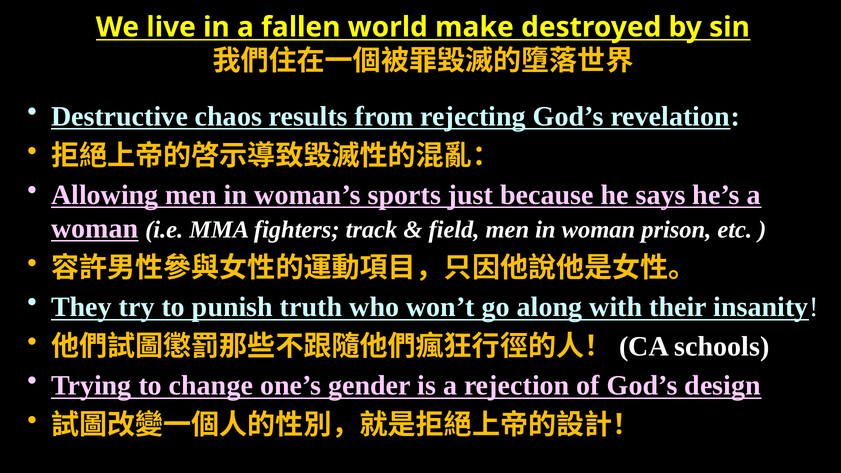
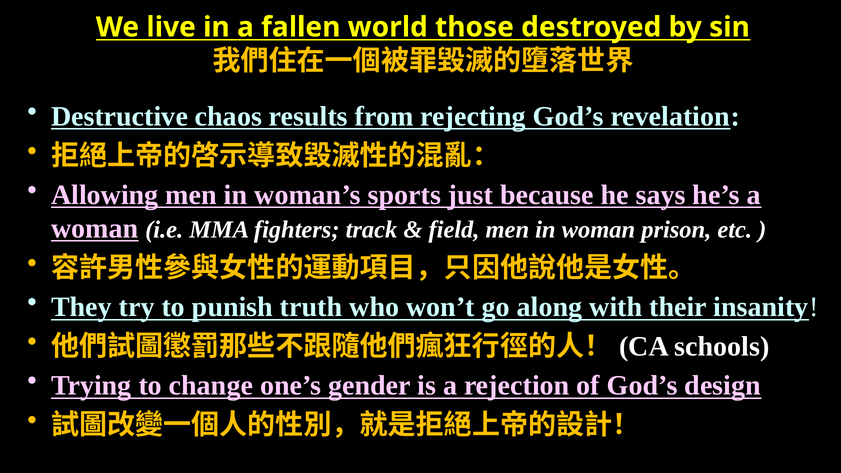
make: make -> those
